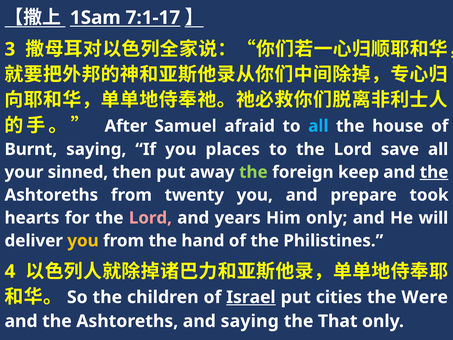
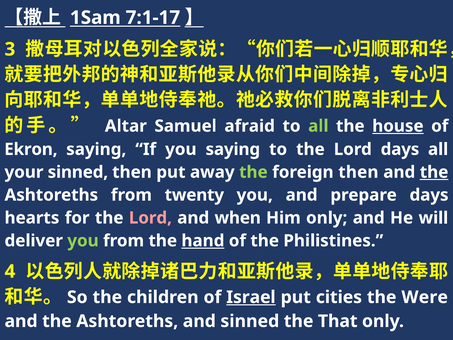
After: After -> Altar
all at (318, 126) colour: light blue -> light green
house underline: none -> present
Burnt: Burnt -> Ekron
you places: places -> saying
Lord save: save -> days
foreign keep: keep -> then
prepare took: took -> days
years: years -> when
you at (83, 241) colour: yellow -> light green
hand underline: none -> present
and saying: saying -> sinned
